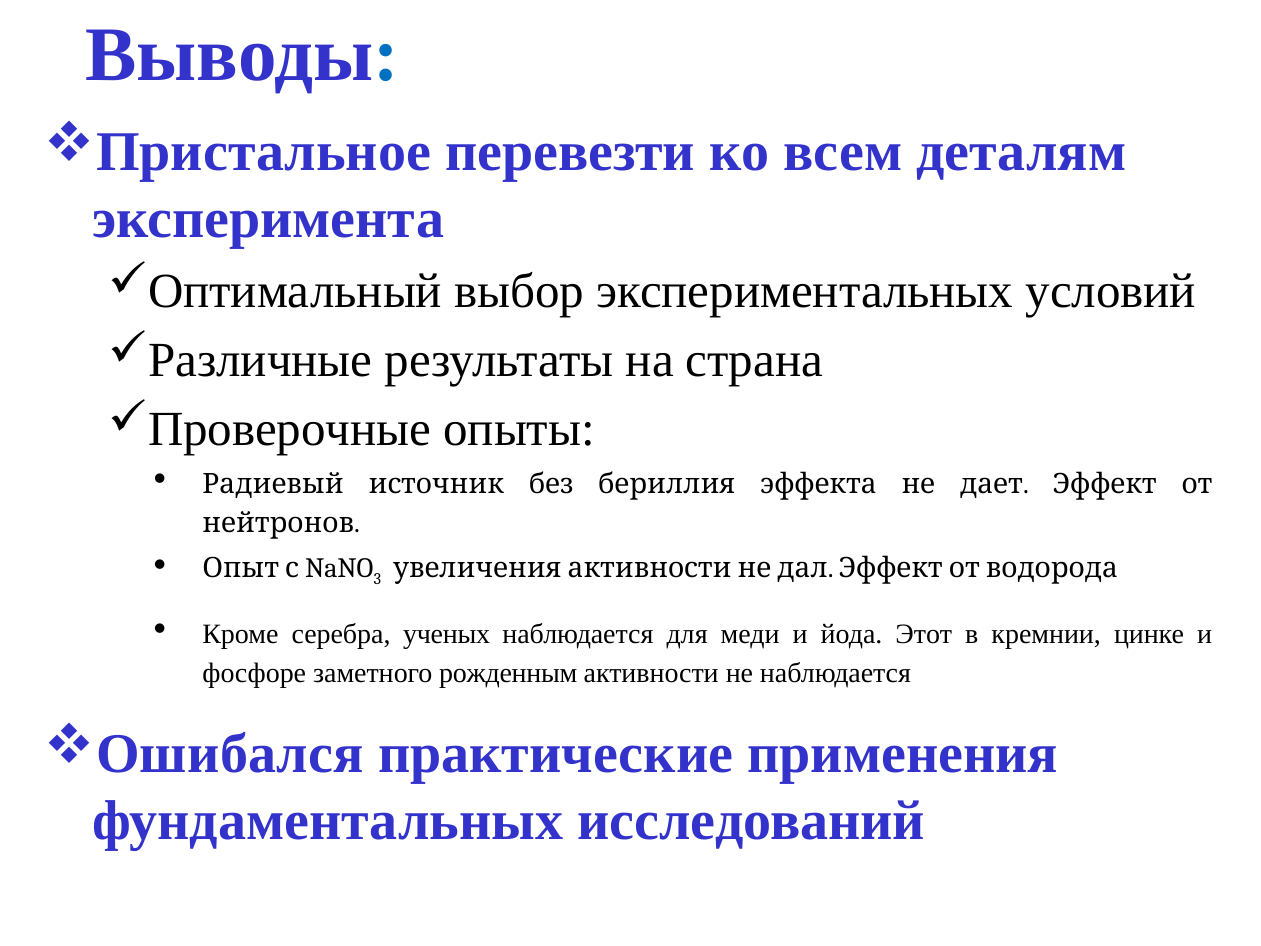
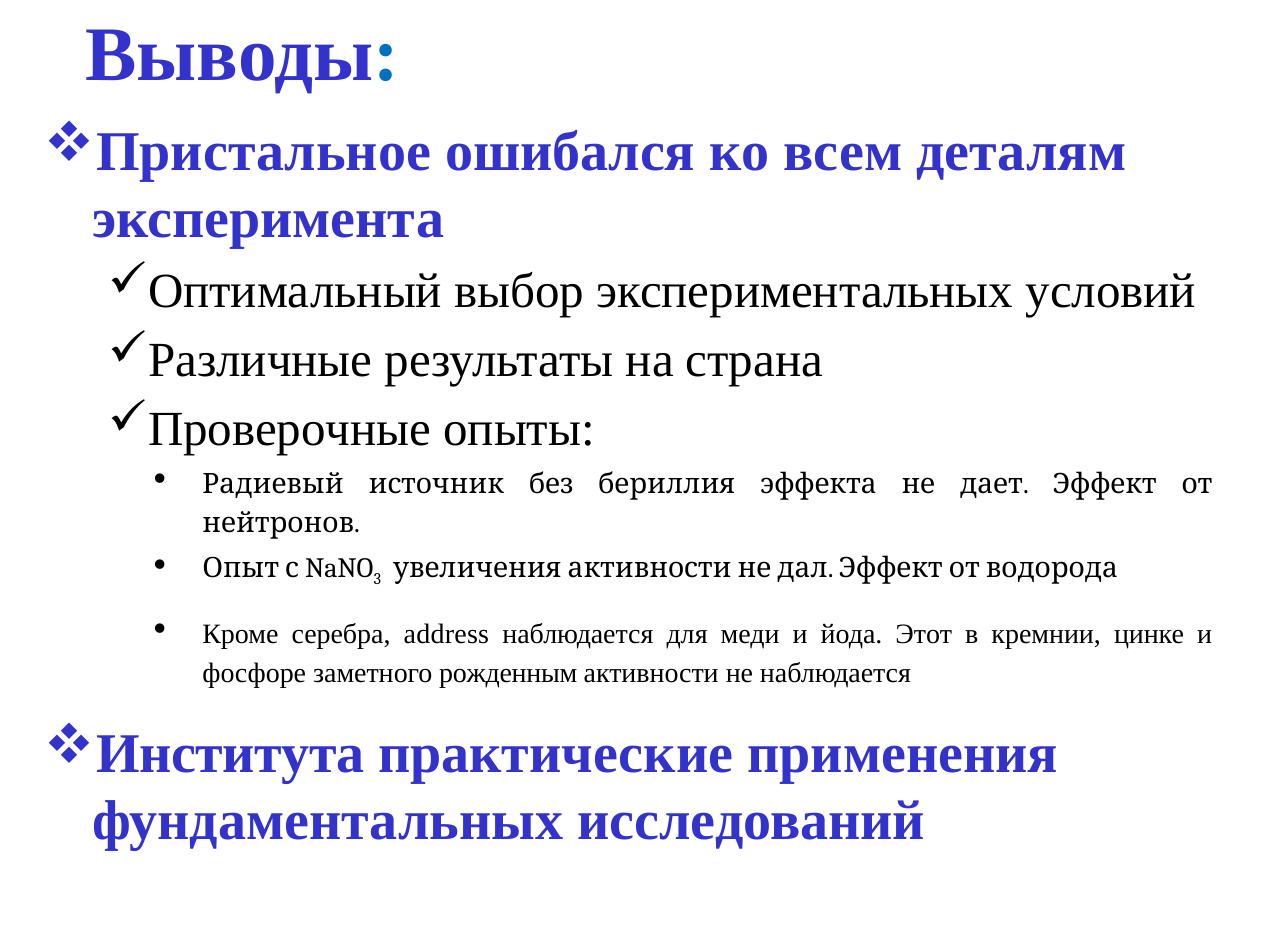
перевезти: перевезти -> ошибался
ученых: ученых -> address
Ошибался: Ошибался -> Института
